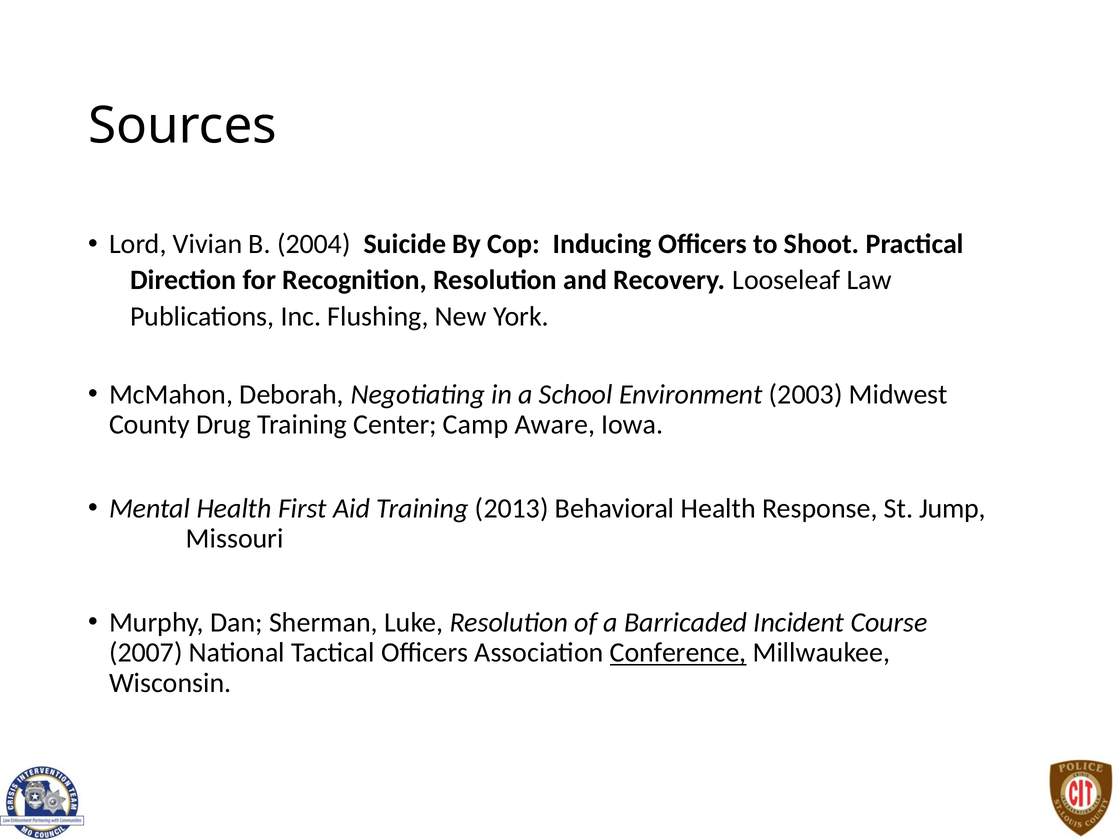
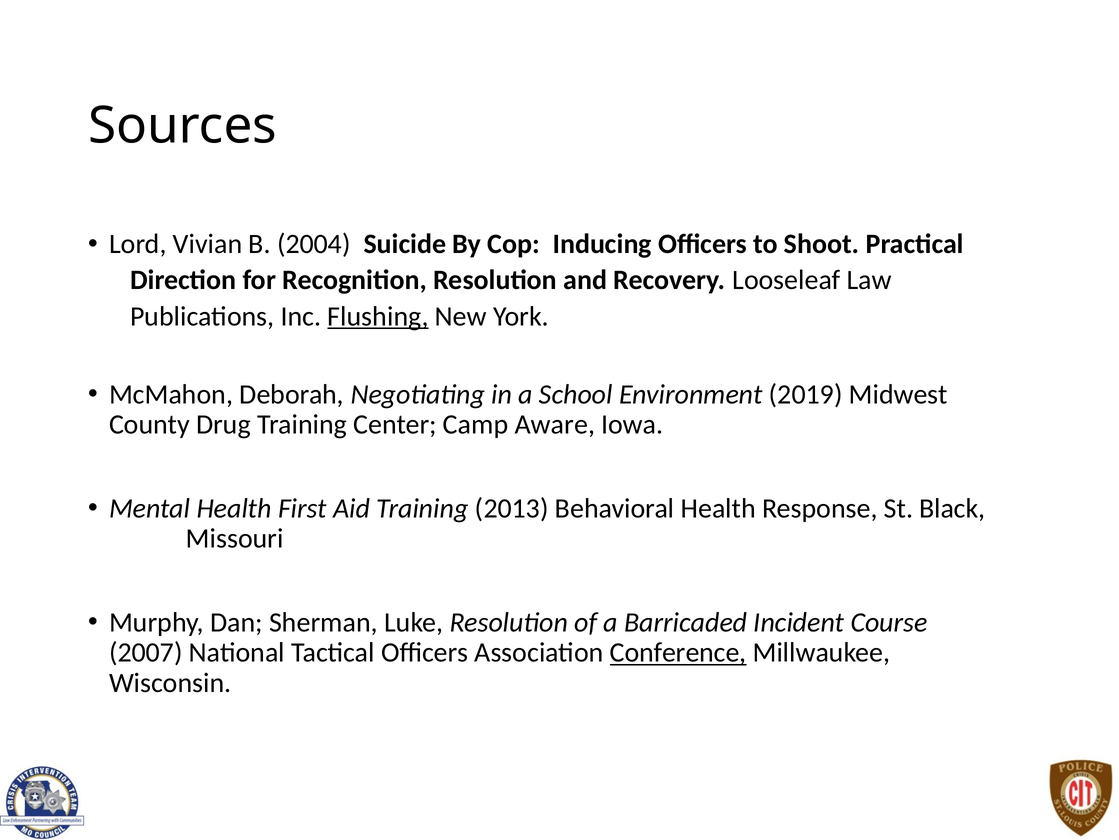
Flushing underline: none -> present
2003: 2003 -> 2019
Jump: Jump -> Black
